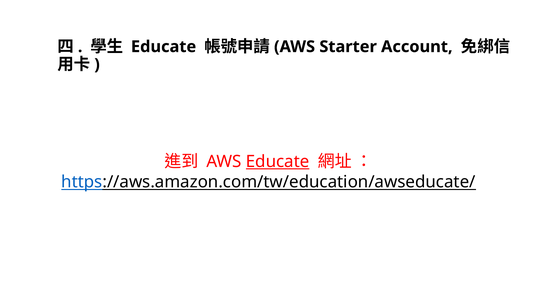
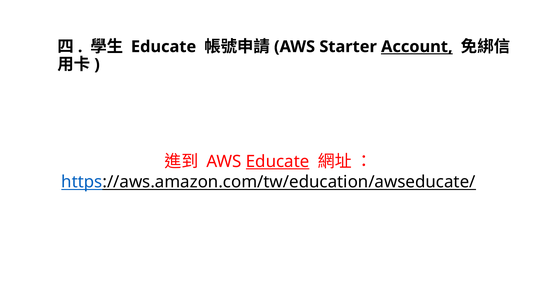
Account underline: none -> present
